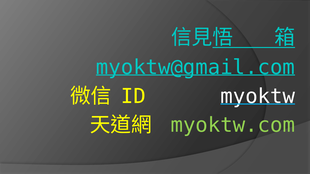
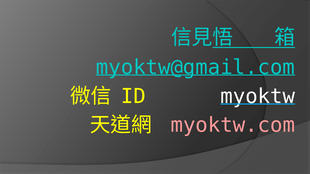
myoktw.com colour: light green -> pink
